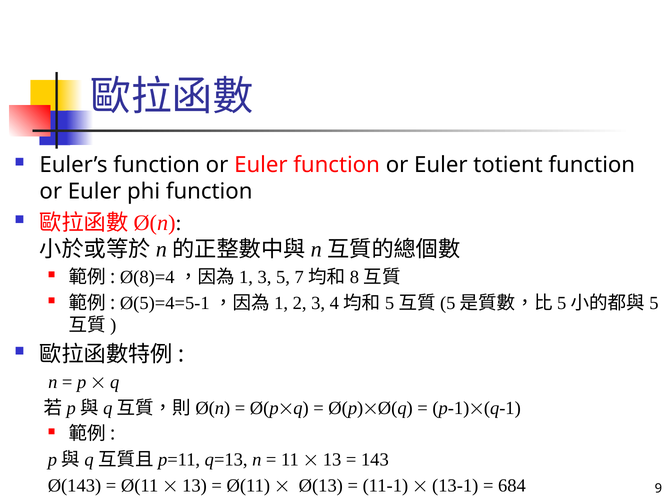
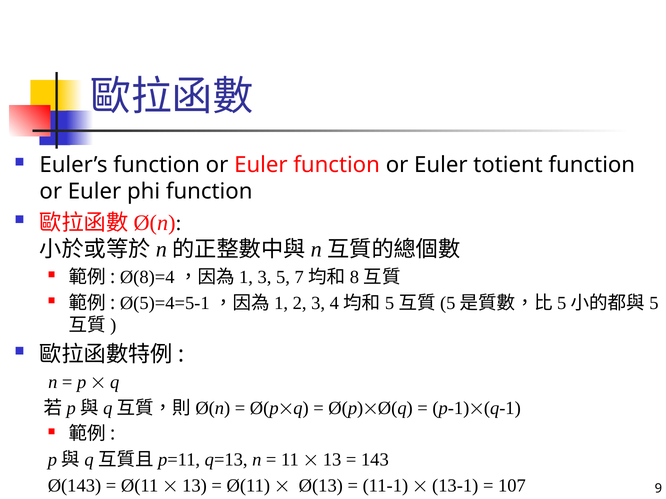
684: 684 -> 107
